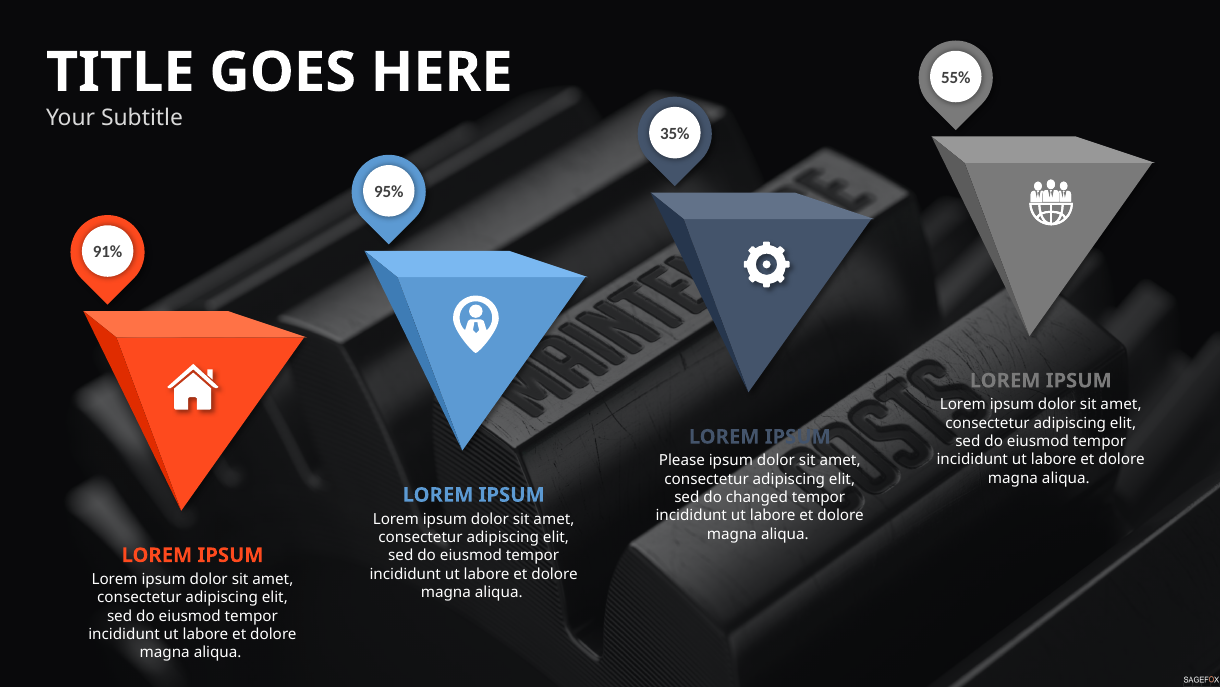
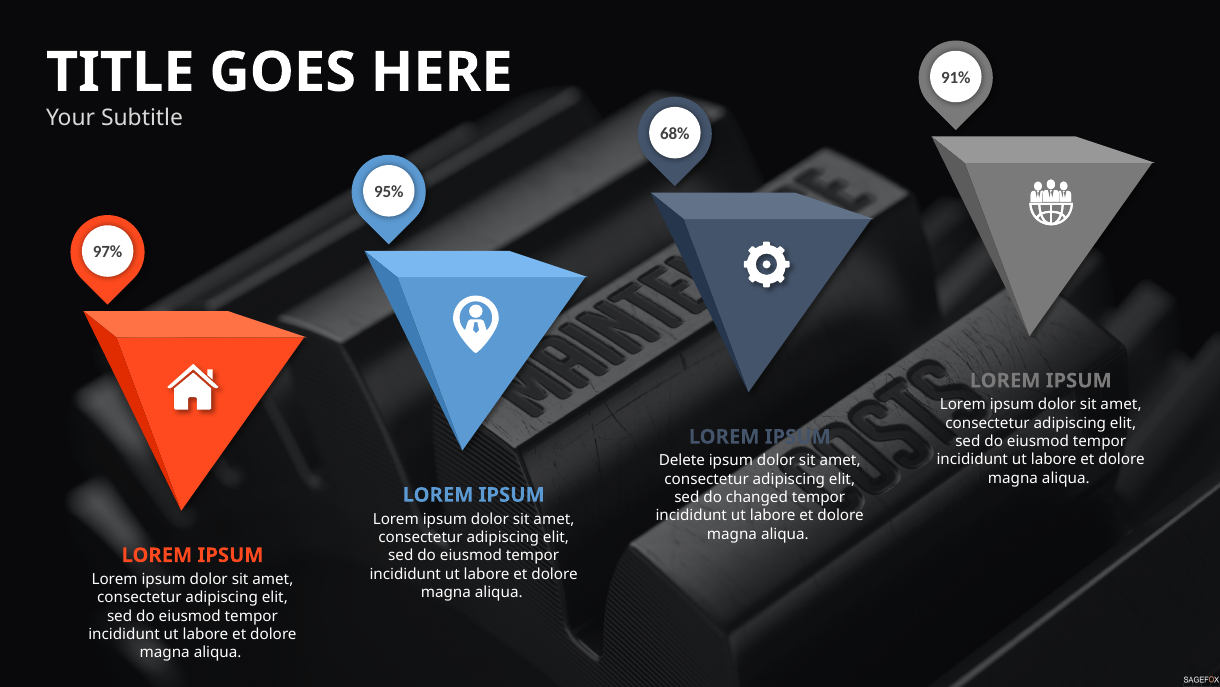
55%: 55% -> 91%
35%: 35% -> 68%
91%: 91% -> 97%
Please: Please -> Delete
